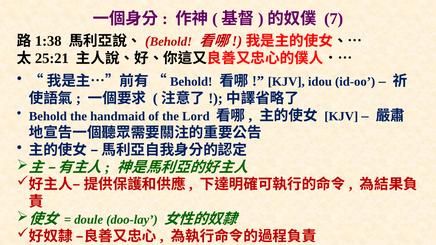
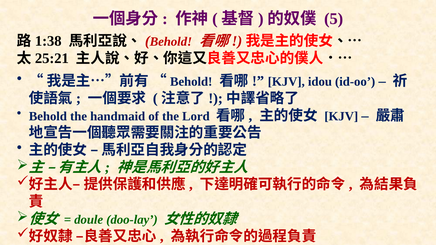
7: 7 -> 5
